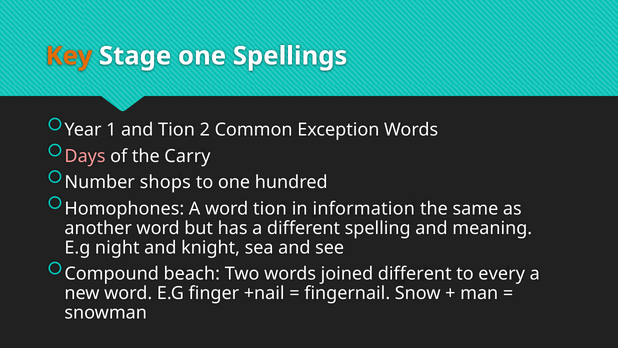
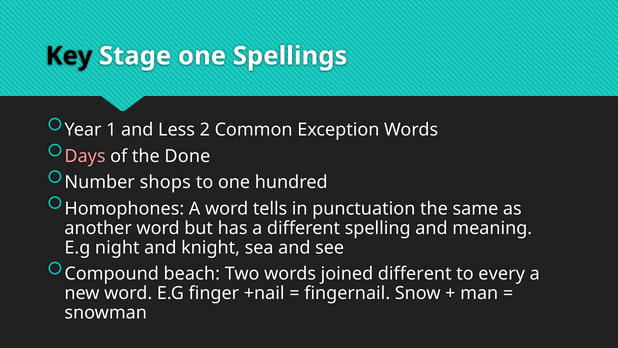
Key colour: orange -> black
and Tion: Tion -> Less
Carry: Carry -> Done
word tion: tion -> tells
information: information -> punctuation
